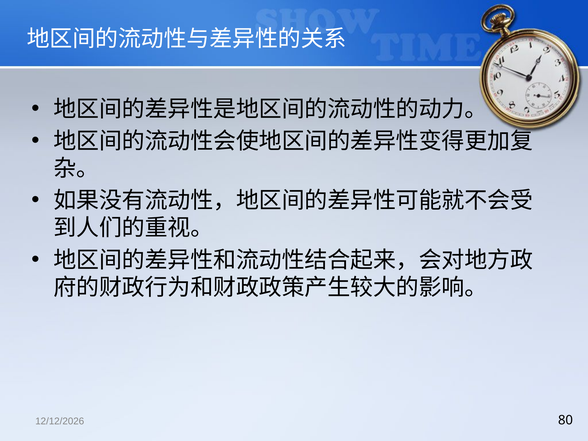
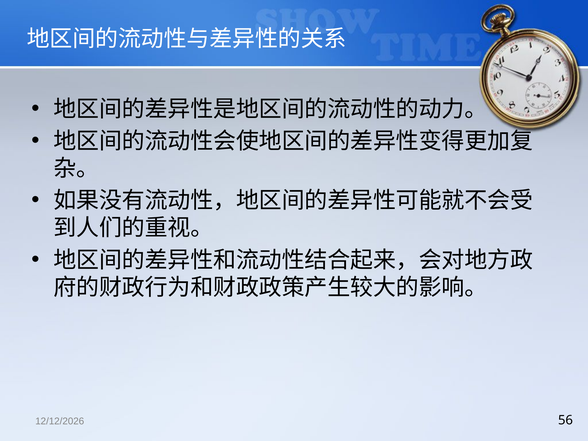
80: 80 -> 56
